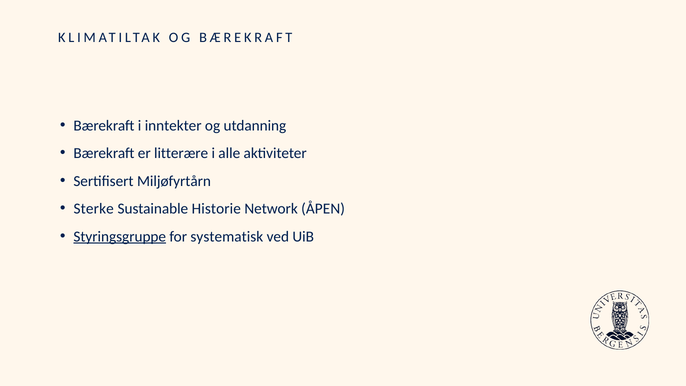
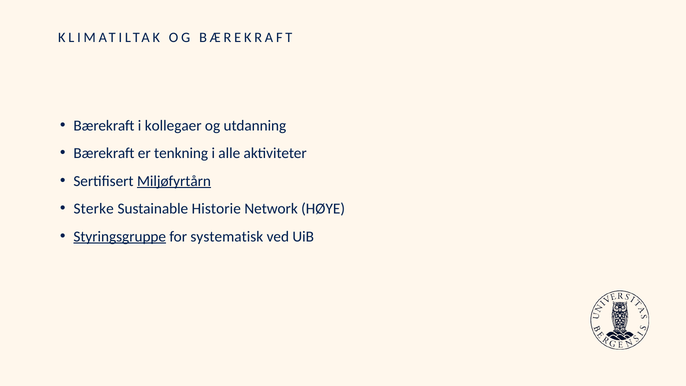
inntekter: inntekter -> kollegaer
litterære: litterære -> tenkning
Miljøfyrtårn underline: none -> present
ÅPEN: ÅPEN -> HØYE
